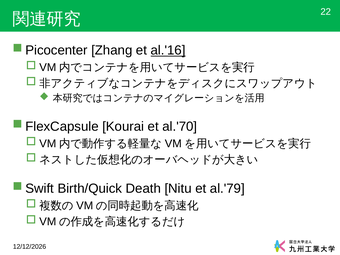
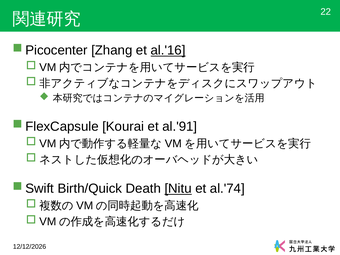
al.'70: al.'70 -> al.'91
Nitu underline: none -> present
al.'79: al.'79 -> al.'74
